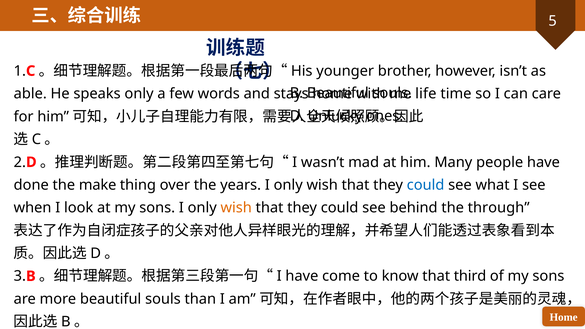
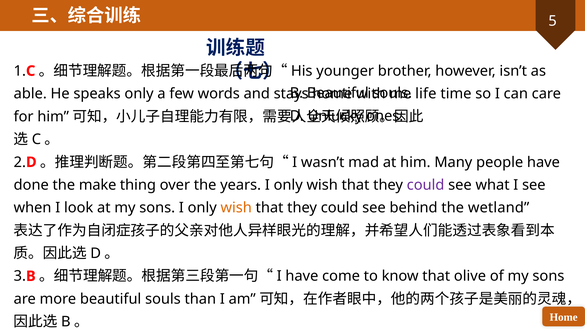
could at (426, 185) colour: blue -> purple
through: through -> wetland
third: third -> olive
